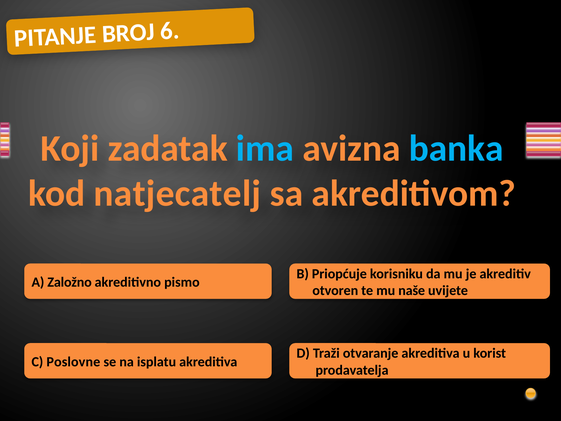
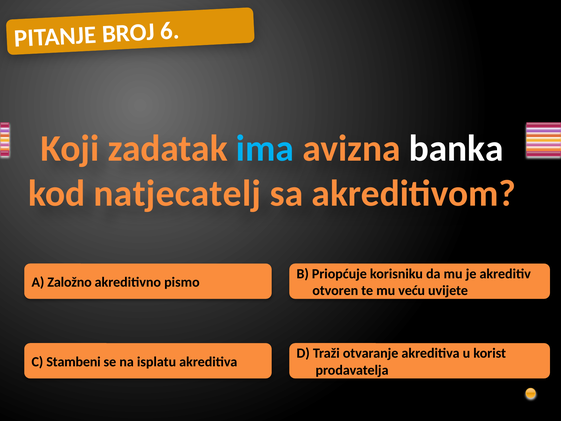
banka colour: light blue -> white
naše: naše -> veću
Poslovne: Poslovne -> Stambeni
